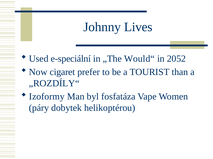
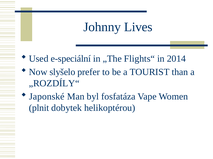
Would“: Would“ -> Flights“
2052: 2052 -> 2014
cigaret: cigaret -> slyšelo
Izoformy: Izoformy -> Japonské
páry: páry -> plnit
